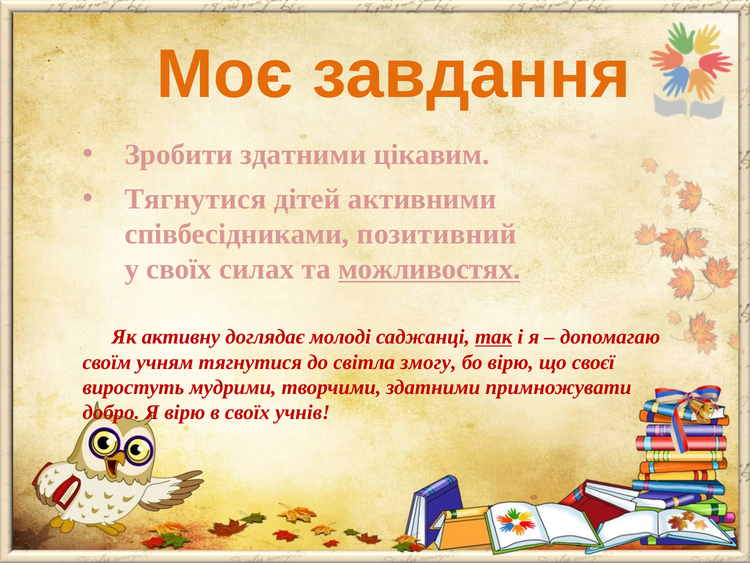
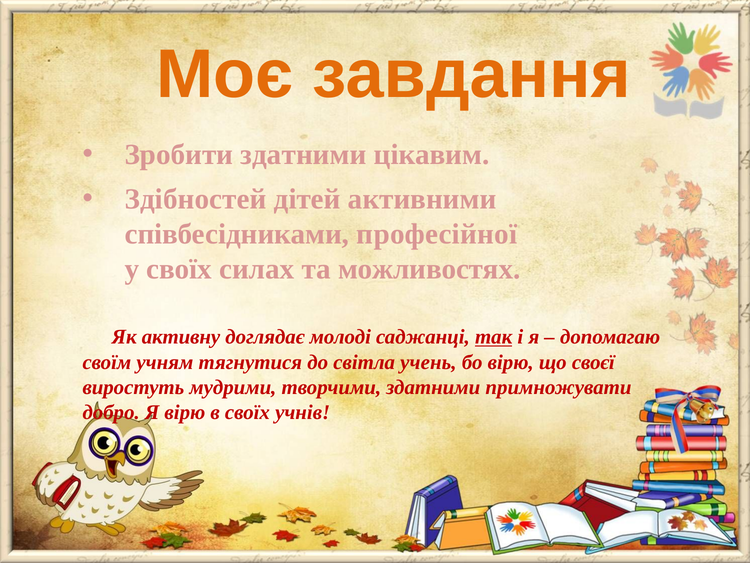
Тягнутися at (196, 199): Тягнутися -> Здібностей
позитивний: позитивний -> професійної
можливостях underline: present -> none
змогу: змогу -> учень
